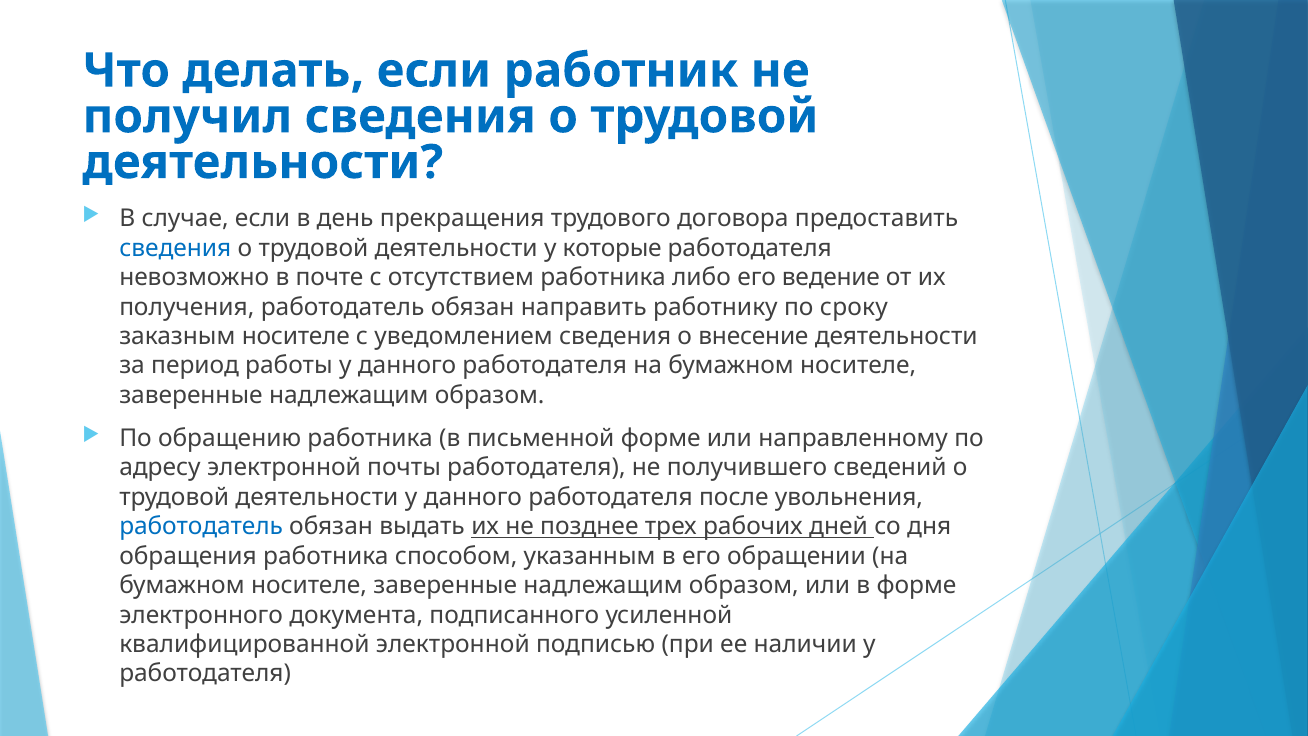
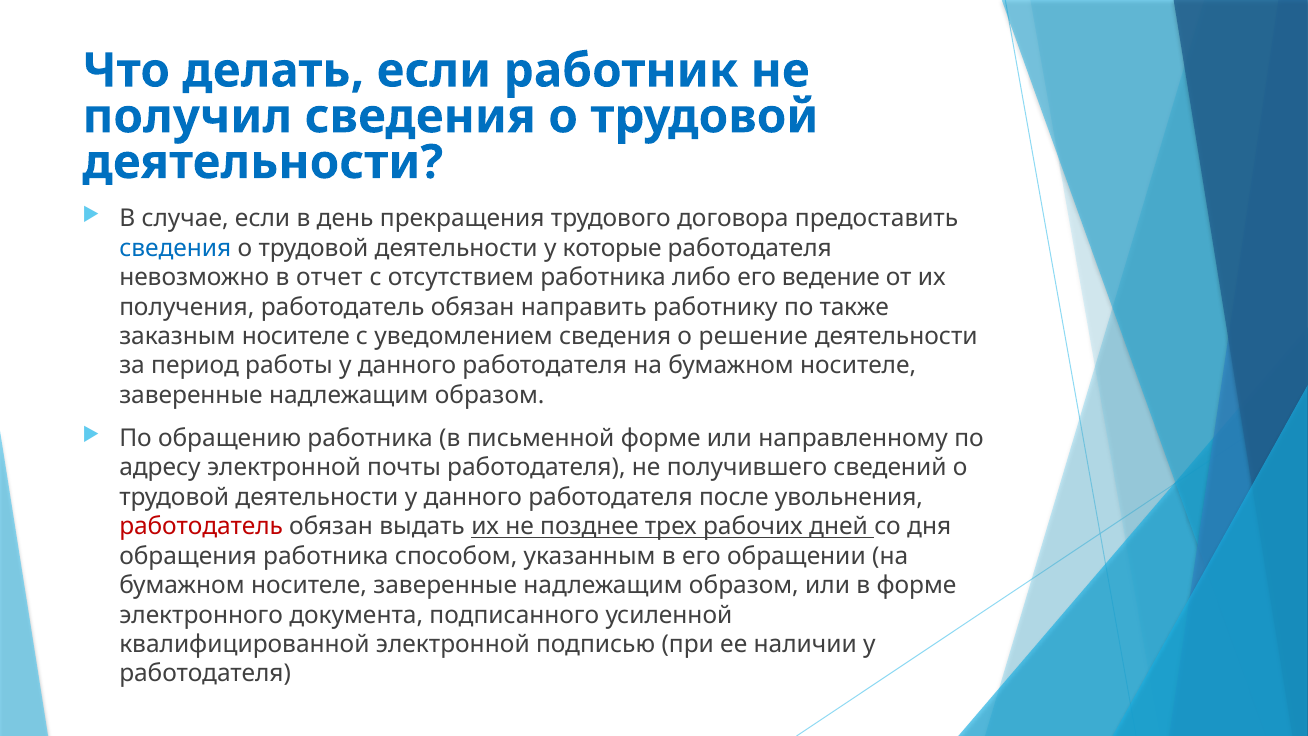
почте: почте -> отчет
сроку: сроку -> также
внесение: внесение -> решение
работодатель at (201, 526) colour: blue -> red
